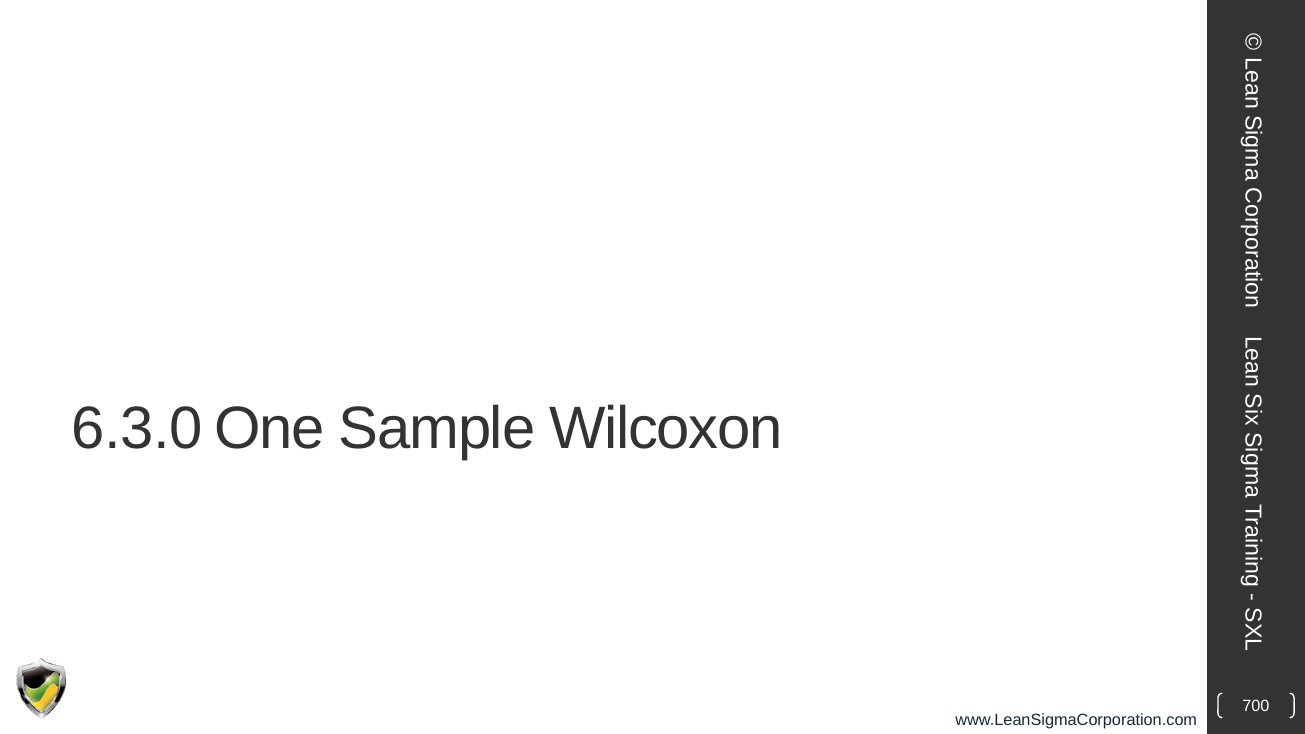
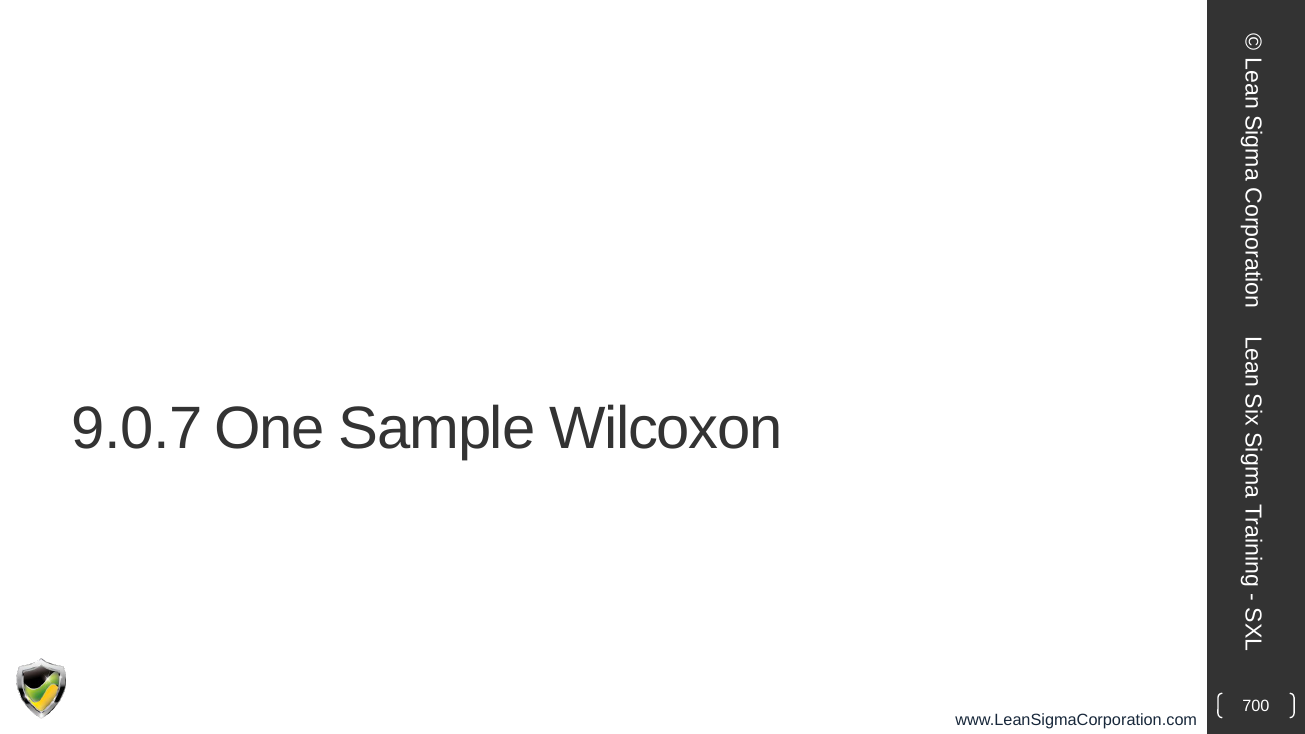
6.3.0: 6.3.0 -> 9.0.7
